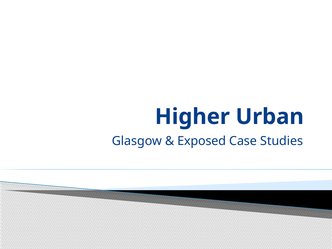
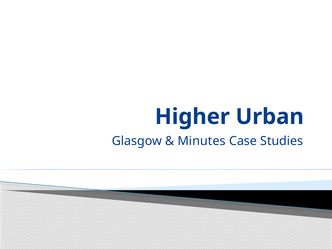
Exposed: Exposed -> Minutes
